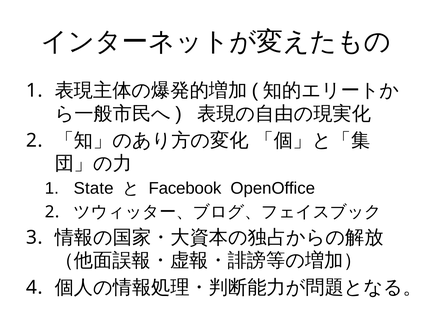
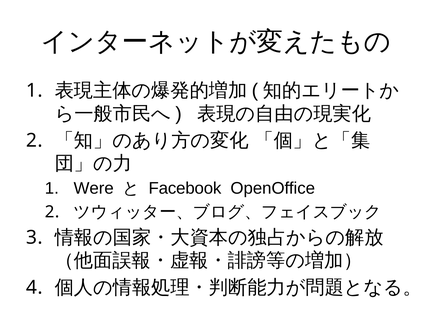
State: State -> Were
